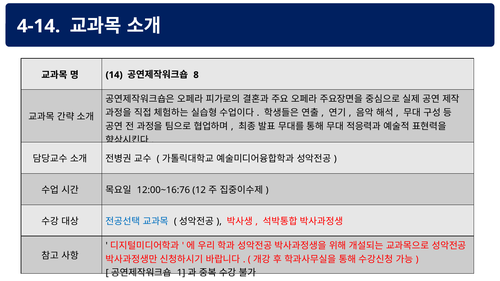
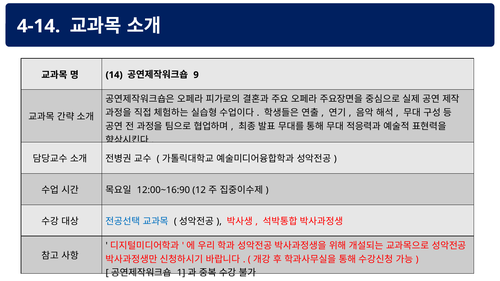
8: 8 -> 9
12:00~16:76: 12:00~16:76 -> 12:00~16:90
